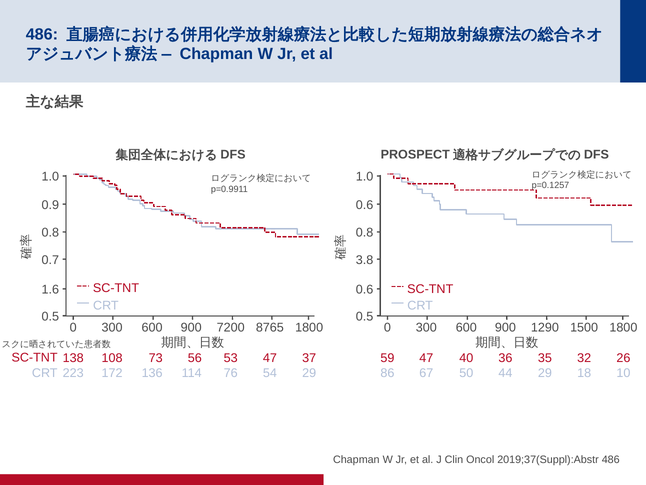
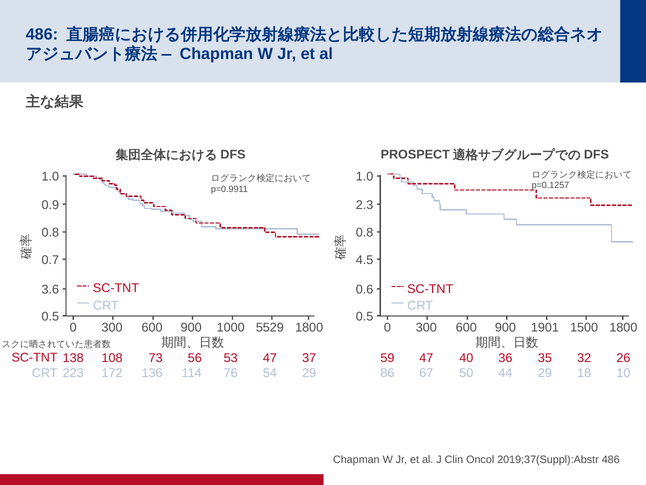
0.6 at (365, 205): 0.6 -> 2.3
3.8: 3.8 -> 4.5
1.6: 1.6 -> 3.6
7200: 7200 -> 1000
8765: 8765 -> 5529
1290: 1290 -> 1901
